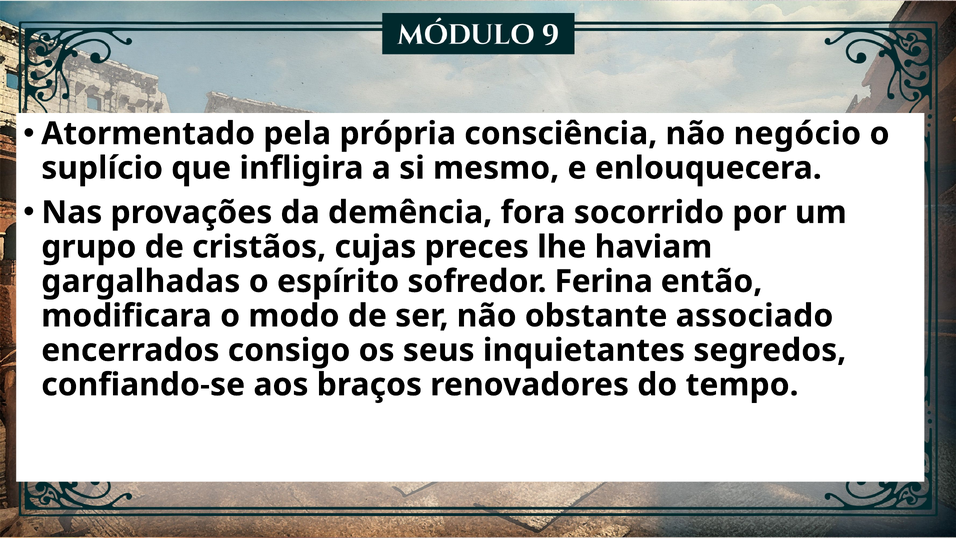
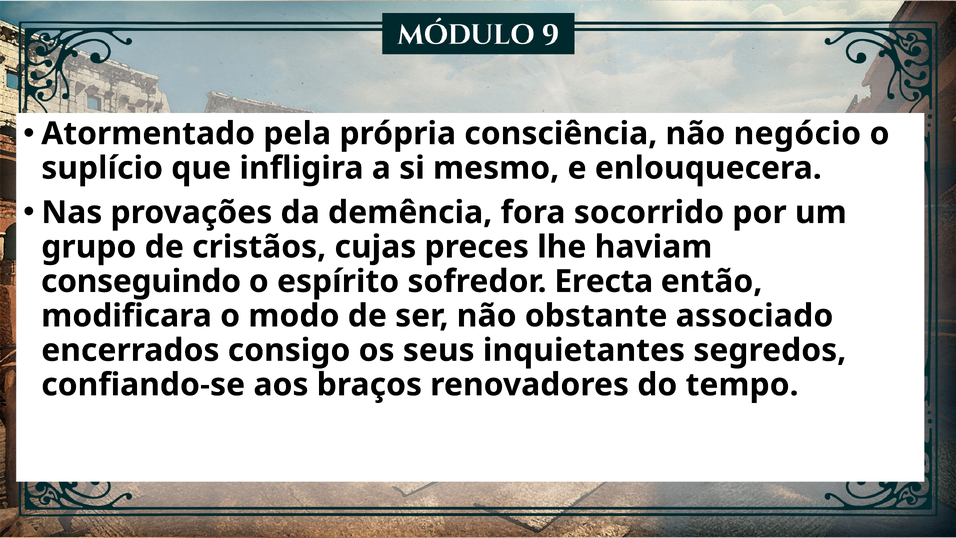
gargalhadas: gargalhadas -> conseguindo
Ferina: Ferina -> Erecta
